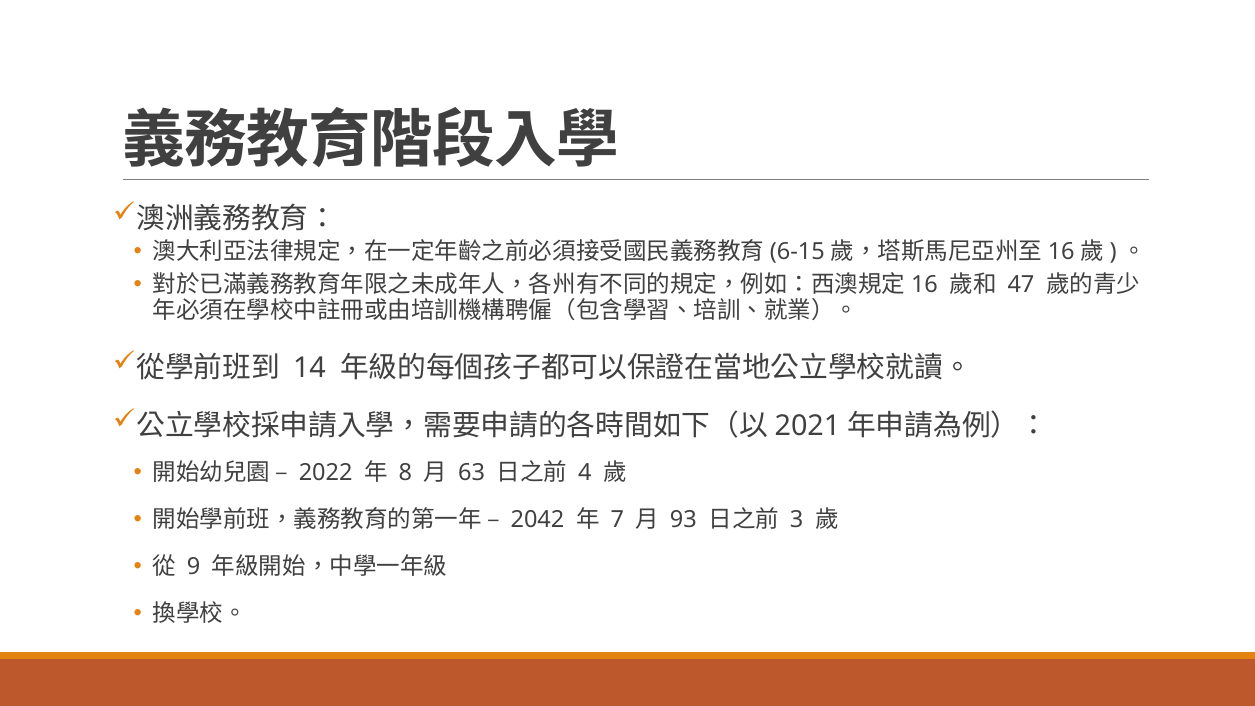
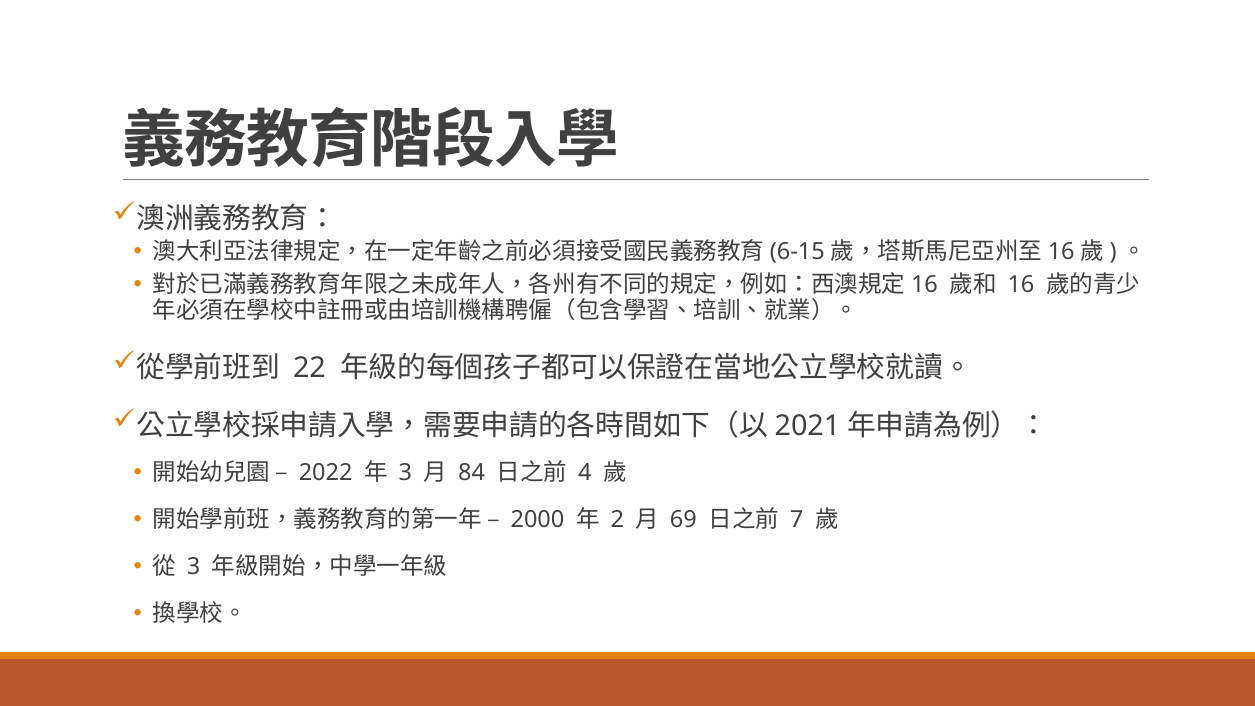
47: 47 -> 16
14: 14 -> 22
8 at (405, 473): 8 -> 3
63: 63 -> 84
2042: 2042 -> 2000
7: 7 -> 2
93: 93 -> 69
3: 3 -> 7
9 at (194, 567): 9 -> 3
